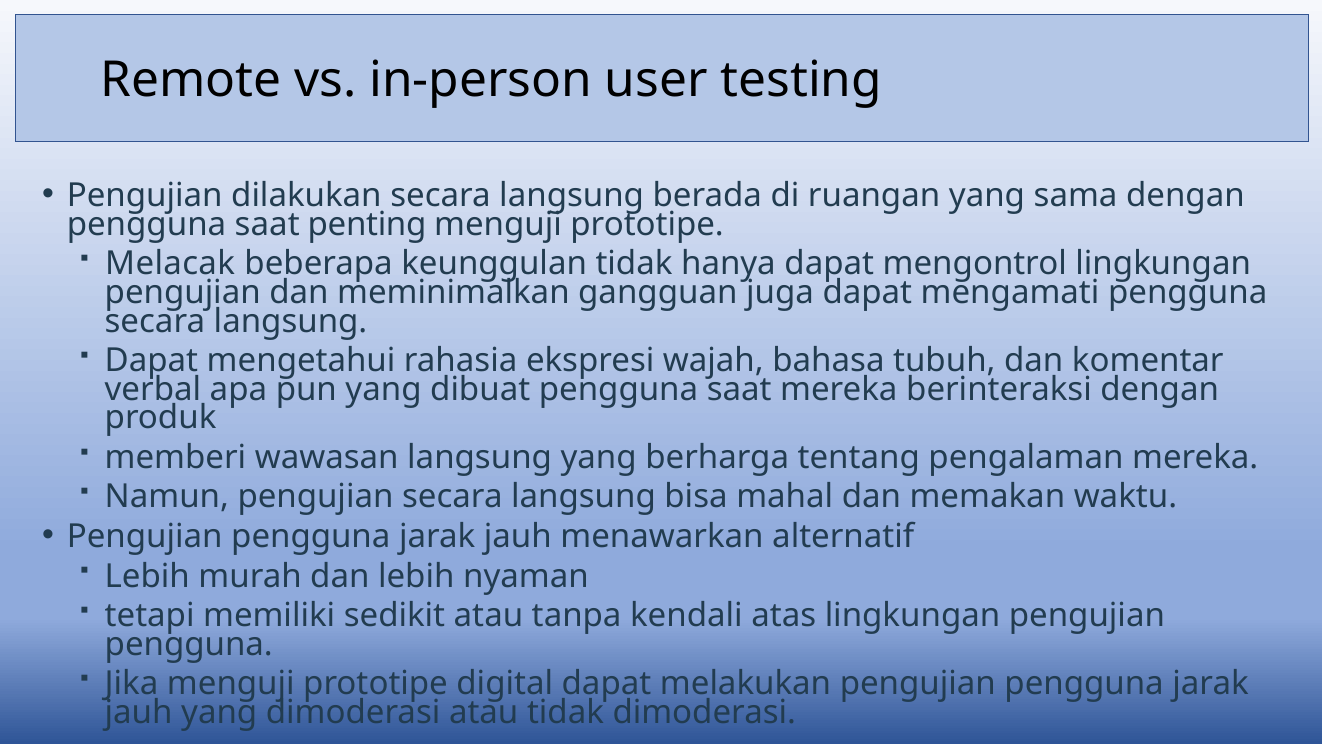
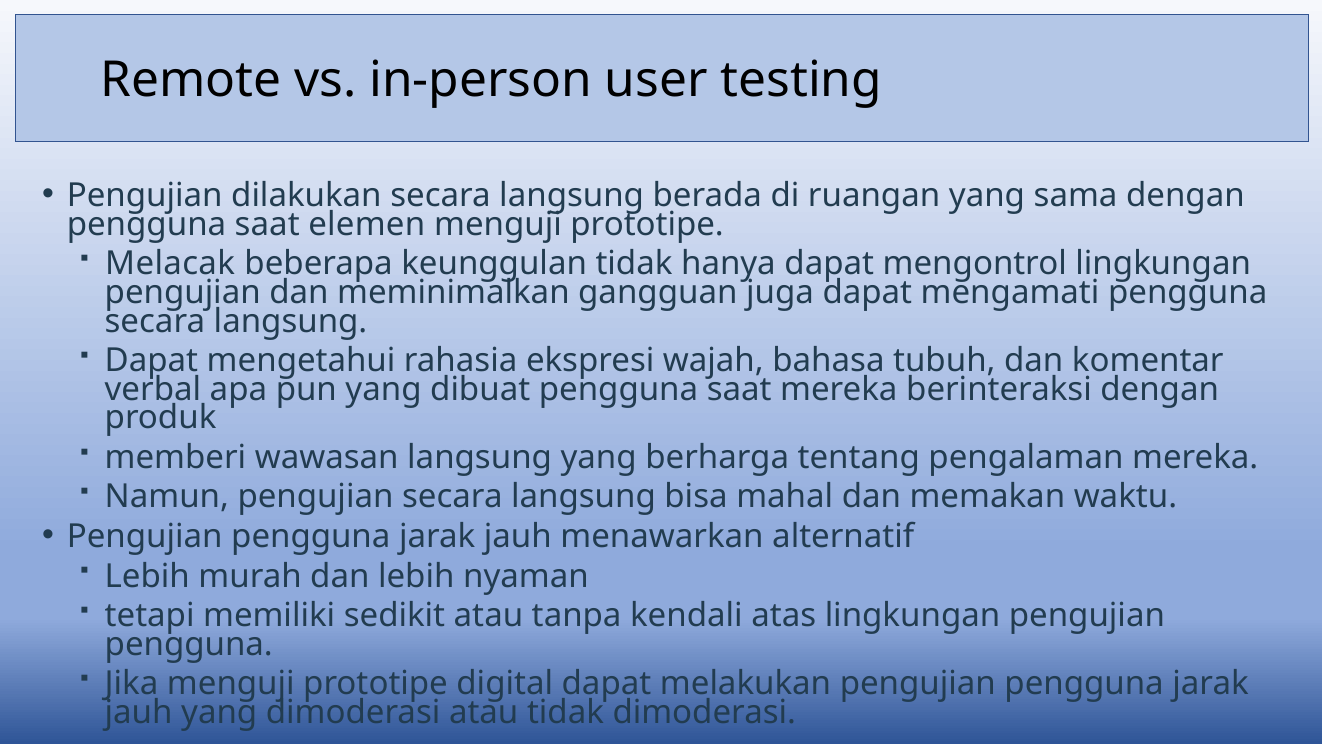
penting: penting -> elemen
